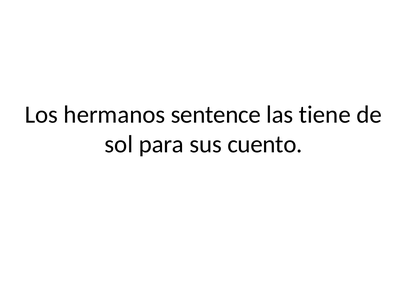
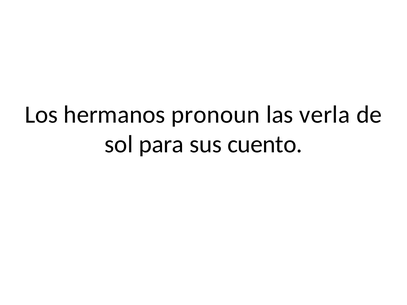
sentence: sentence -> pronoun
tiene: tiene -> verla
